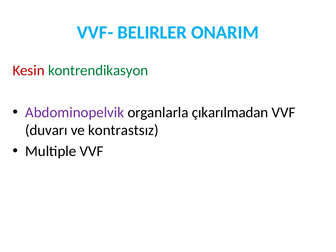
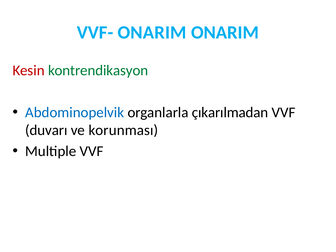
VVF- BELIRLER: BELIRLER -> ONARIM
Abdominopelvik colour: purple -> blue
kontrastsız: kontrastsız -> korunması
